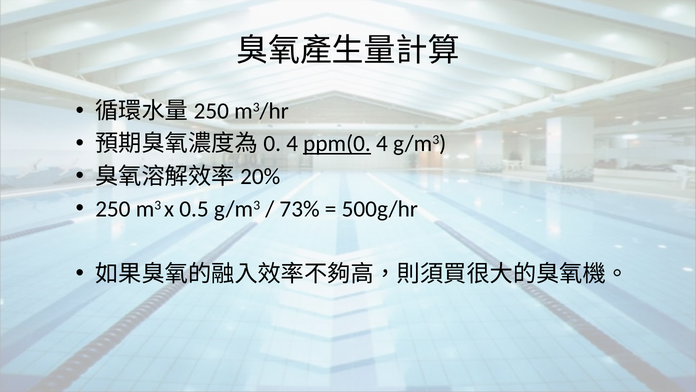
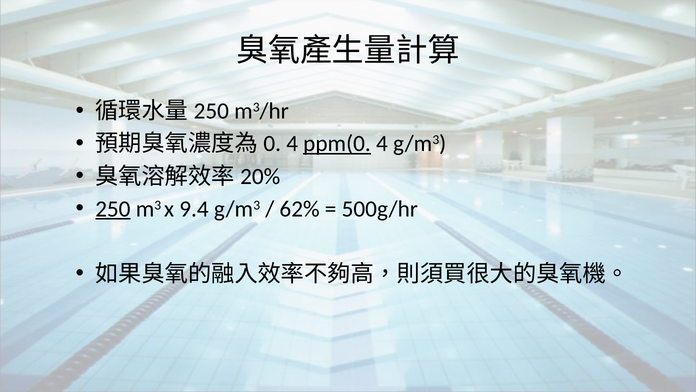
250 underline: none -> present
0.5: 0.5 -> 9.4
73%: 73% -> 62%
